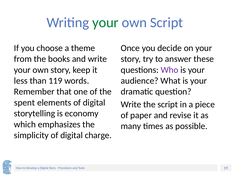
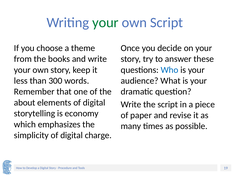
Who colour: purple -> blue
119: 119 -> 300
spent: spent -> about
